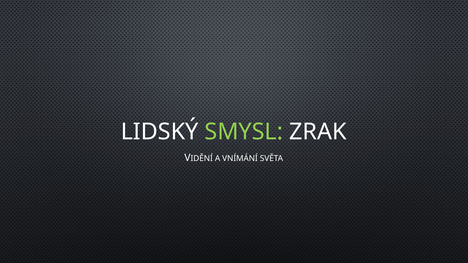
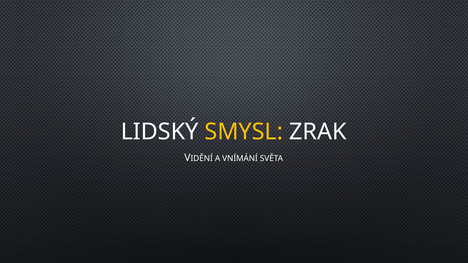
SMYSL colour: light green -> yellow
